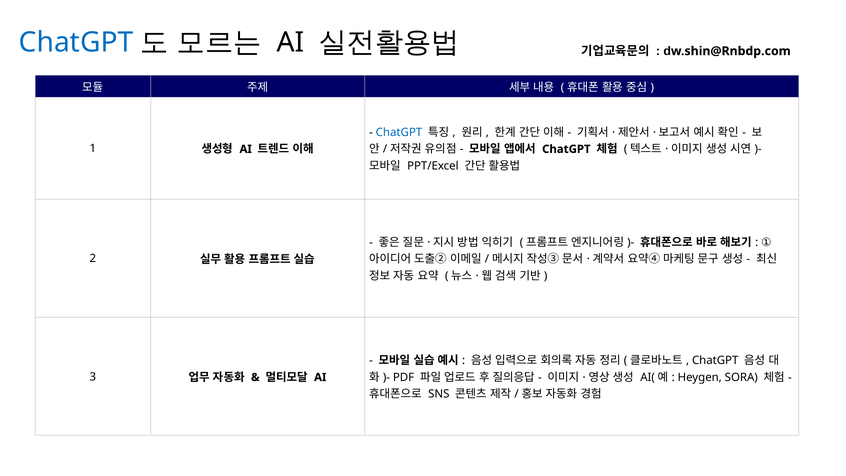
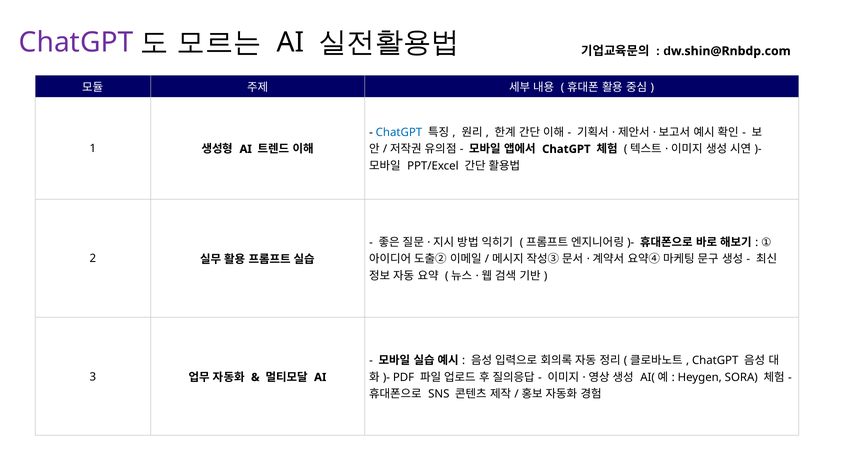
ChatGPT at (76, 42) colour: blue -> purple
